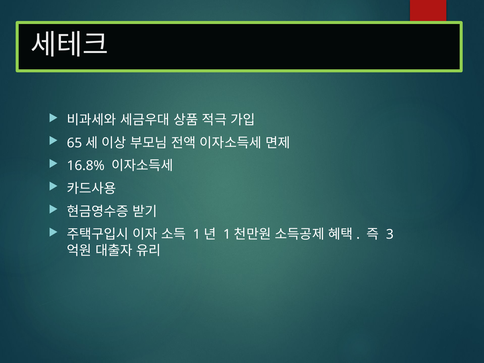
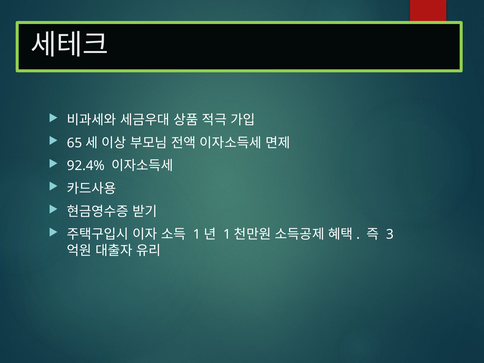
16.8%: 16.8% -> 92.4%
